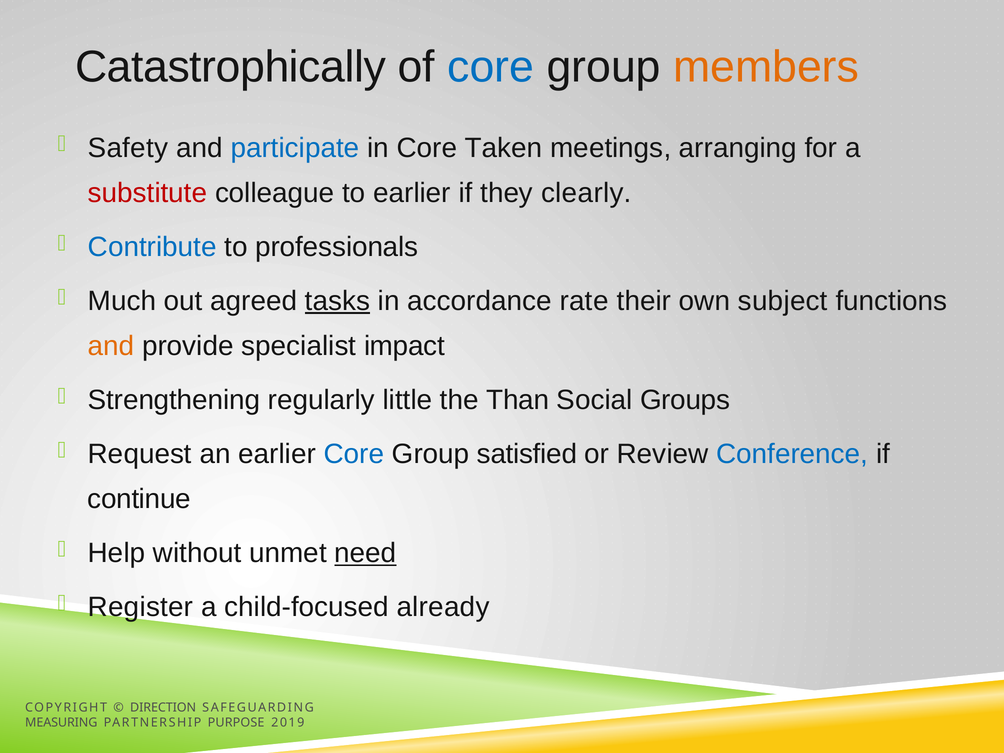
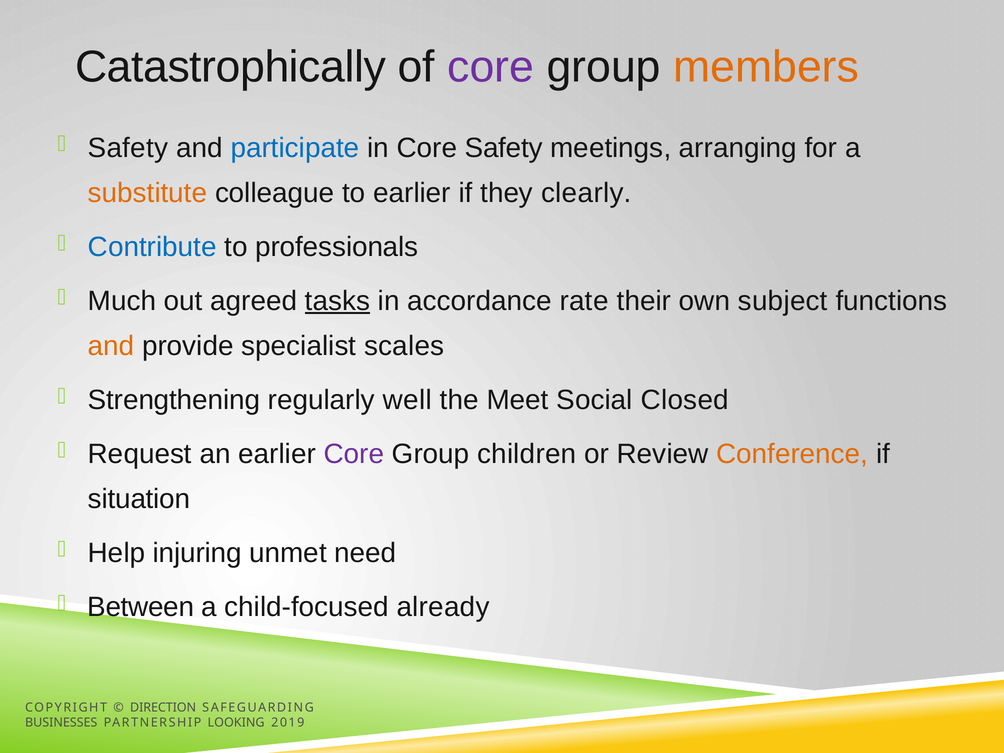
core at (491, 67) colour: blue -> purple
Core Taken: Taken -> Safety
substitute colour: red -> orange
impact: impact -> scales
little: little -> well
Than: Than -> Meet
Groups: Groups -> Closed
Core at (354, 454) colour: blue -> purple
satisfied: satisfied -> children
Conference colour: blue -> orange
continue: continue -> situation
without: without -> injuring
need underline: present -> none
Register: Register -> Between
MEASURING: MEASURING -> BUSINESSES
PURPOSE: PURPOSE -> LOOKING
